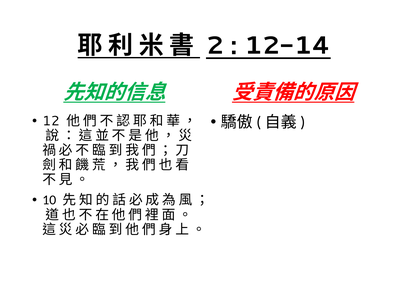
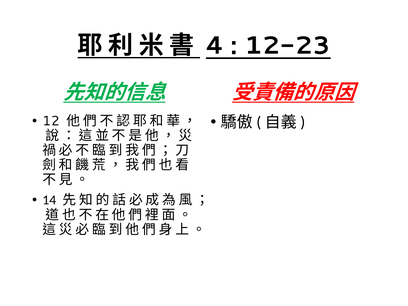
2: 2 -> 4
12-14: 12-14 -> 12-23
10: 10 -> 14
